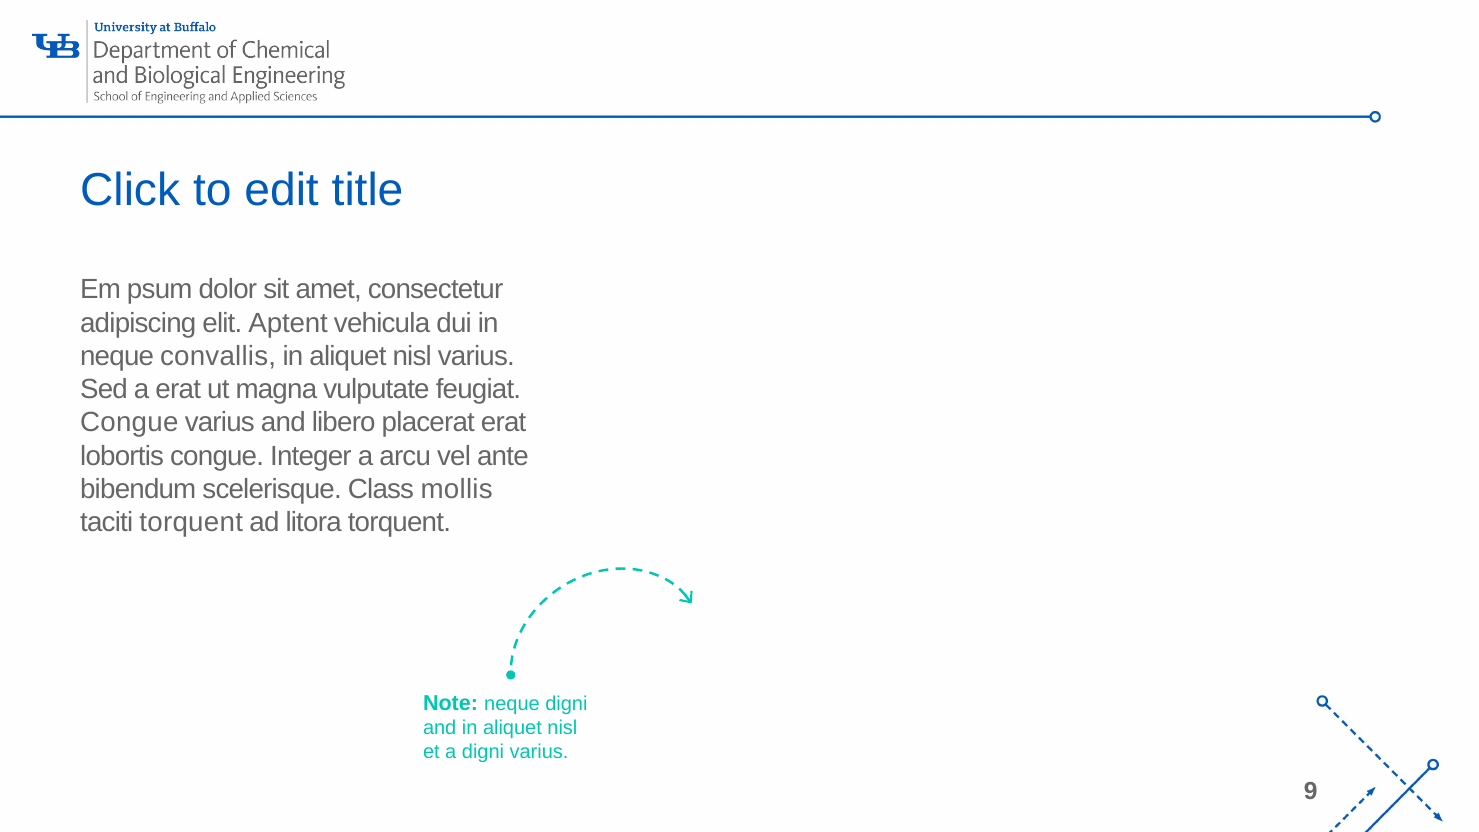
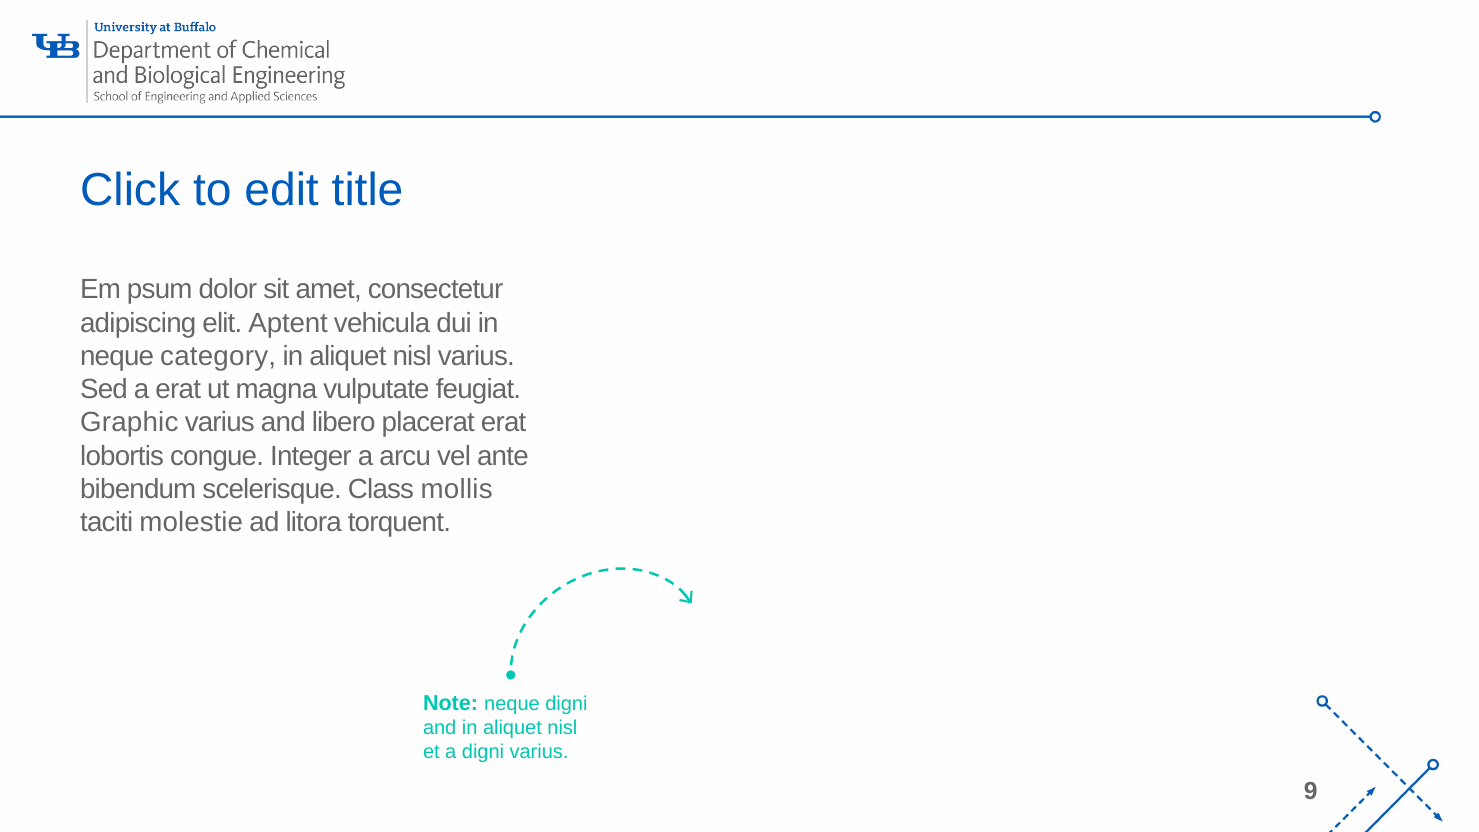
convallis: convallis -> category
Congue at (129, 423): Congue -> Graphic
taciti torquent: torquent -> molestie
